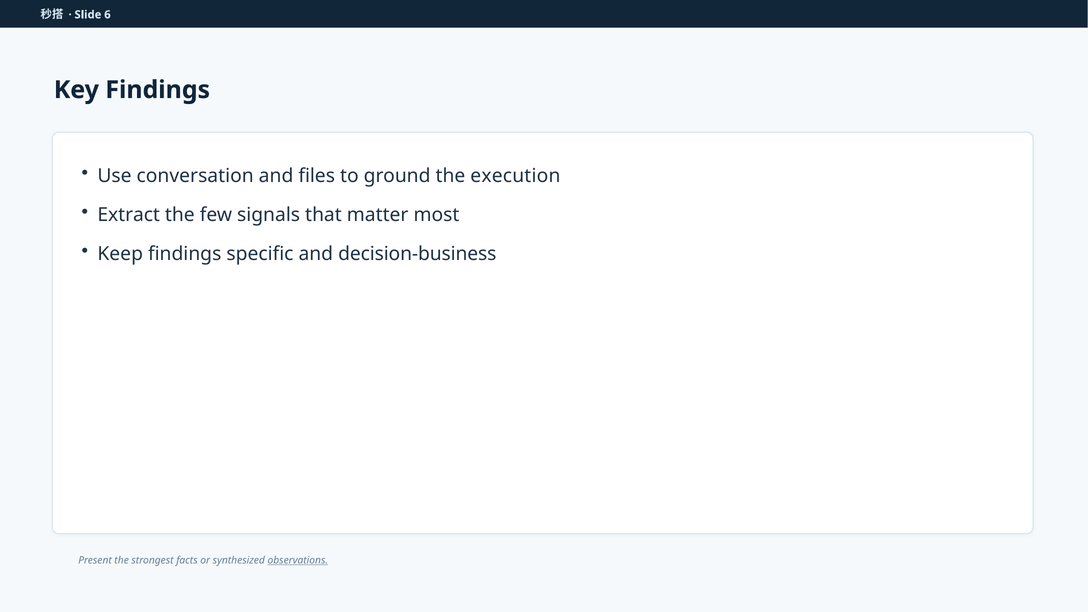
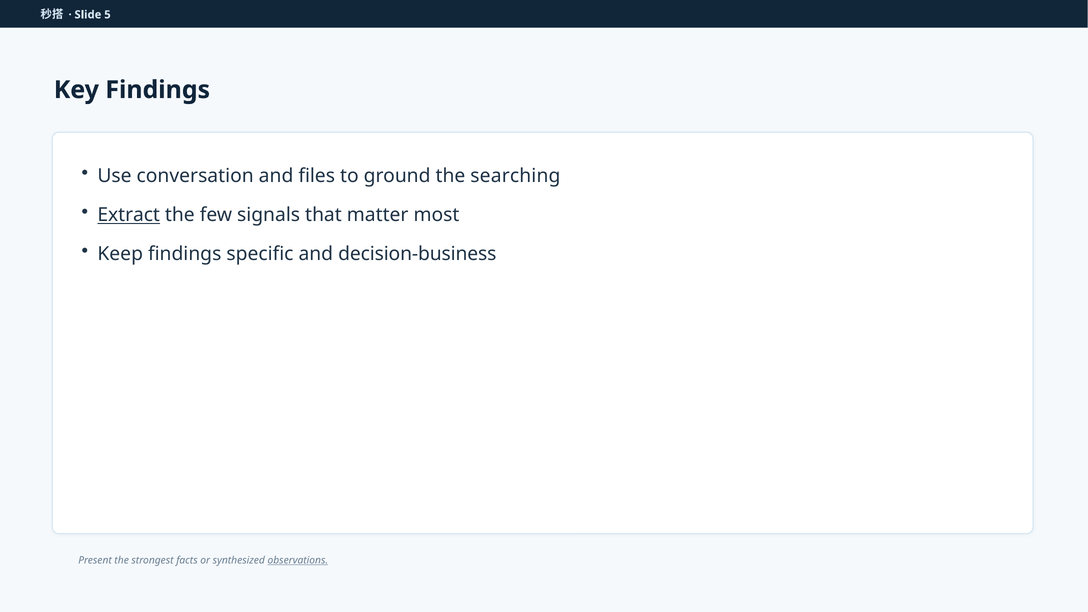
6: 6 -> 5
execution: execution -> searching
Extract underline: none -> present
